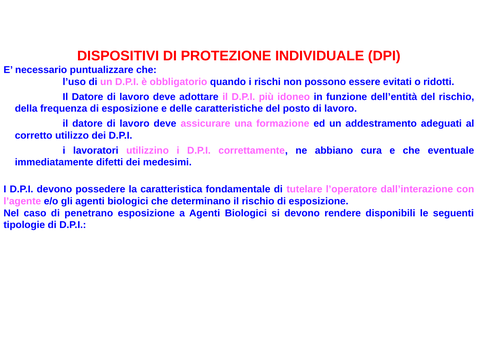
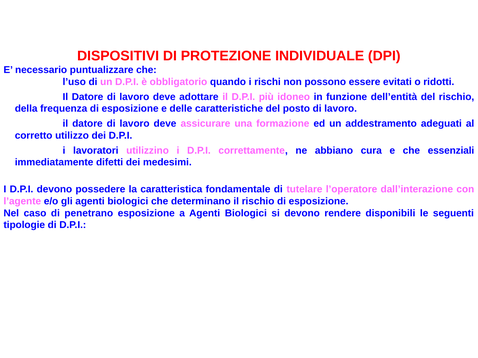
eventuale: eventuale -> essenziali
